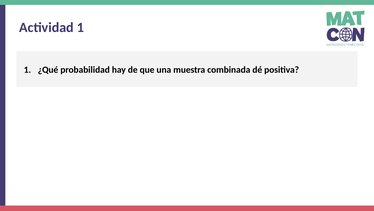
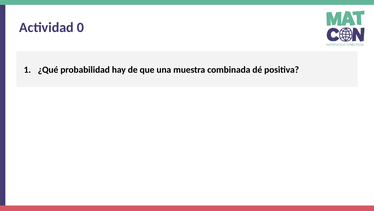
Actividad 1: 1 -> 0
